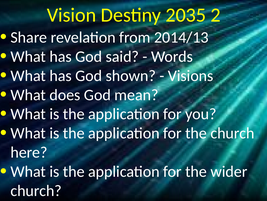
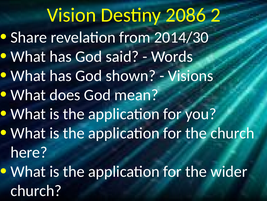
2035: 2035 -> 2086
2014/13: 2014/13 -> 2014/30
